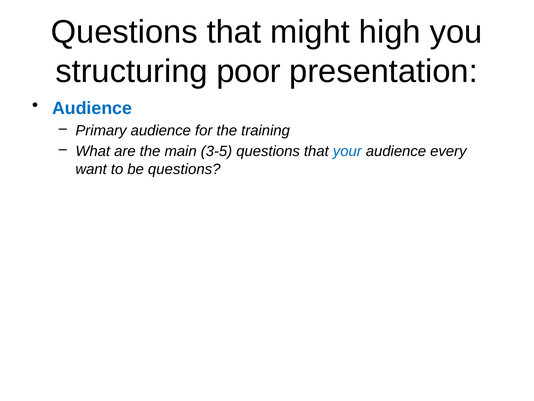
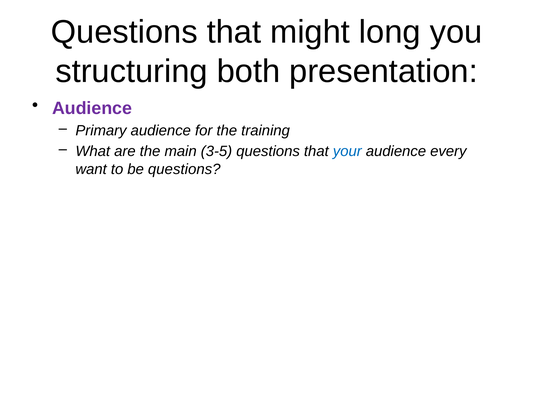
high: high -> long
poor: poor -> both
Audience at (92, 108) colour: blue -> purple
